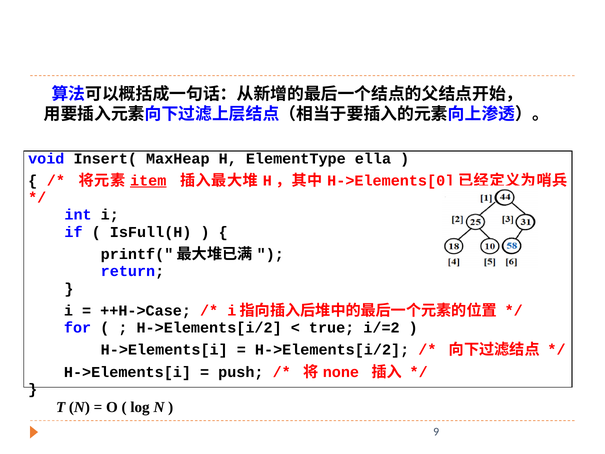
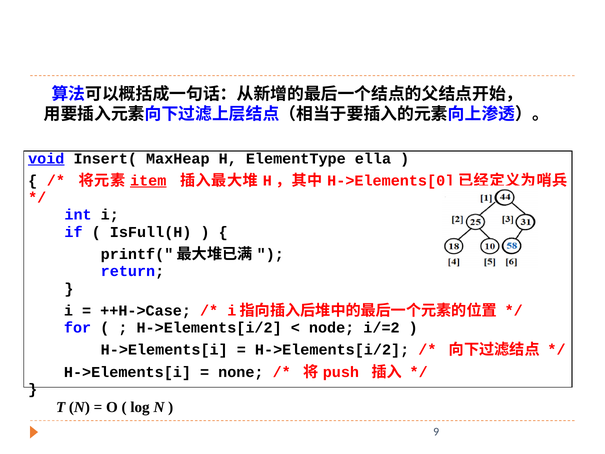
void underline: none -> present
true: true -> node
push: push -> none
none: none -> push
